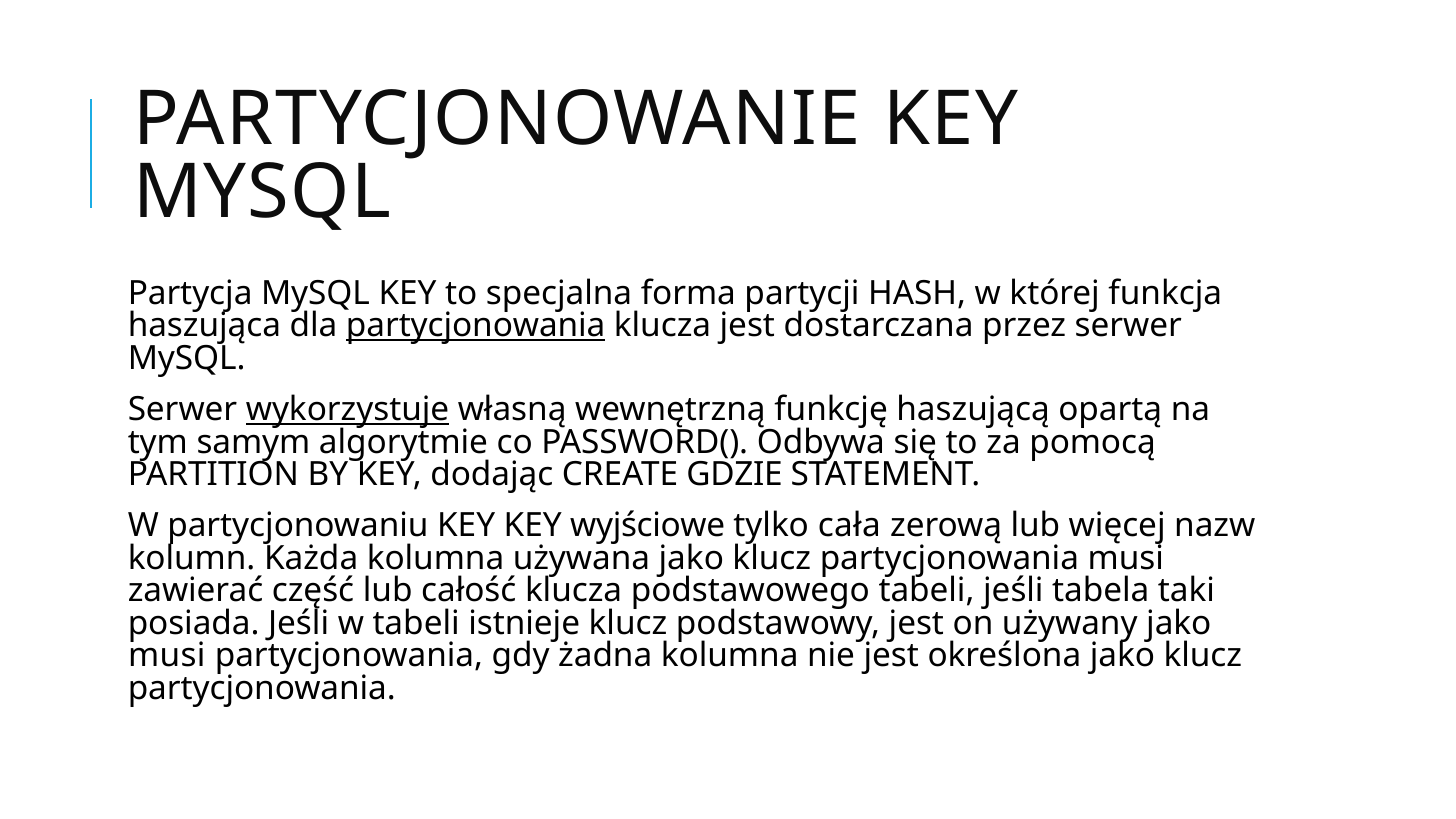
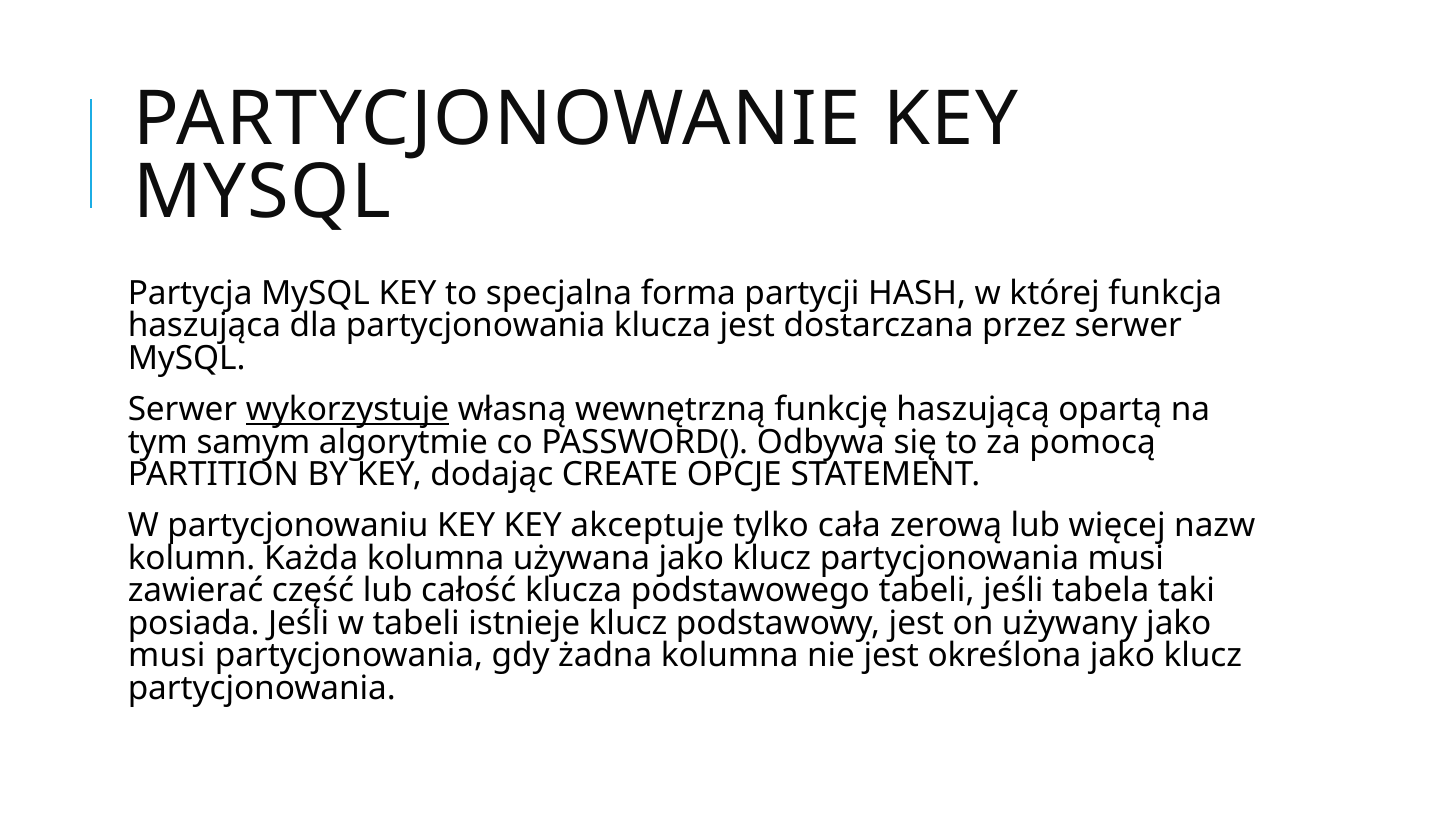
partycjonowania at (476, 326) underline: present -> none
GDZIE: GDZIE -> OPCJE
wyjściowe: wyjściowe -> akceptuje
